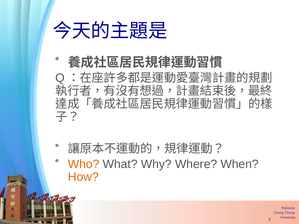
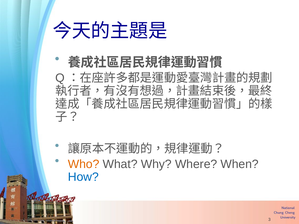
How colour: orange -> blue
